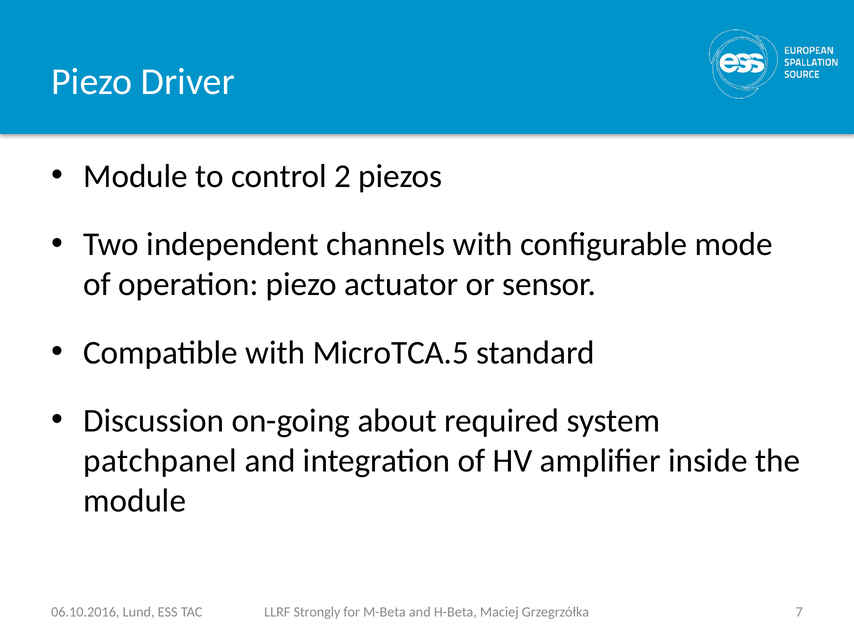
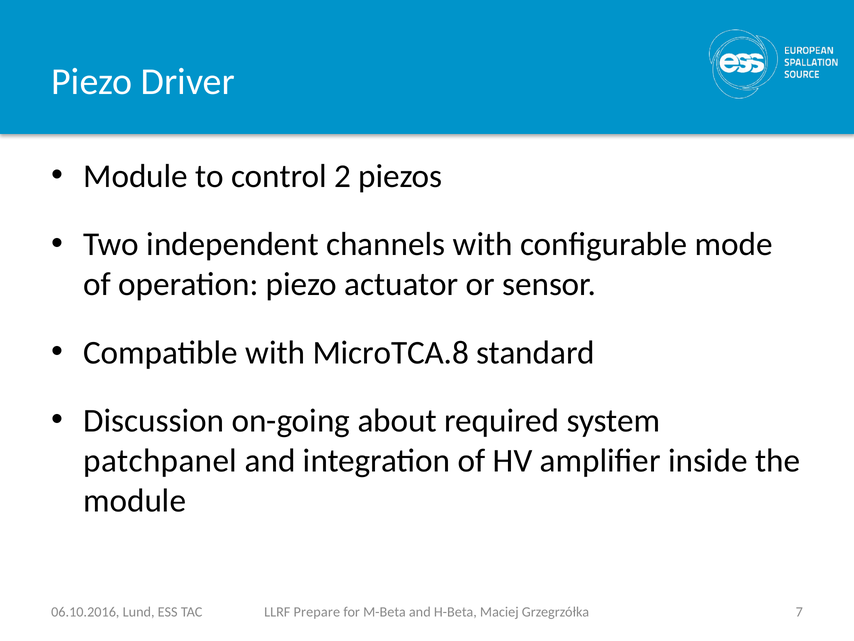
MicroTCA.5: MicroTCA.5 -> MicroTCA.8
Strongly: Strongly -> Prepare
